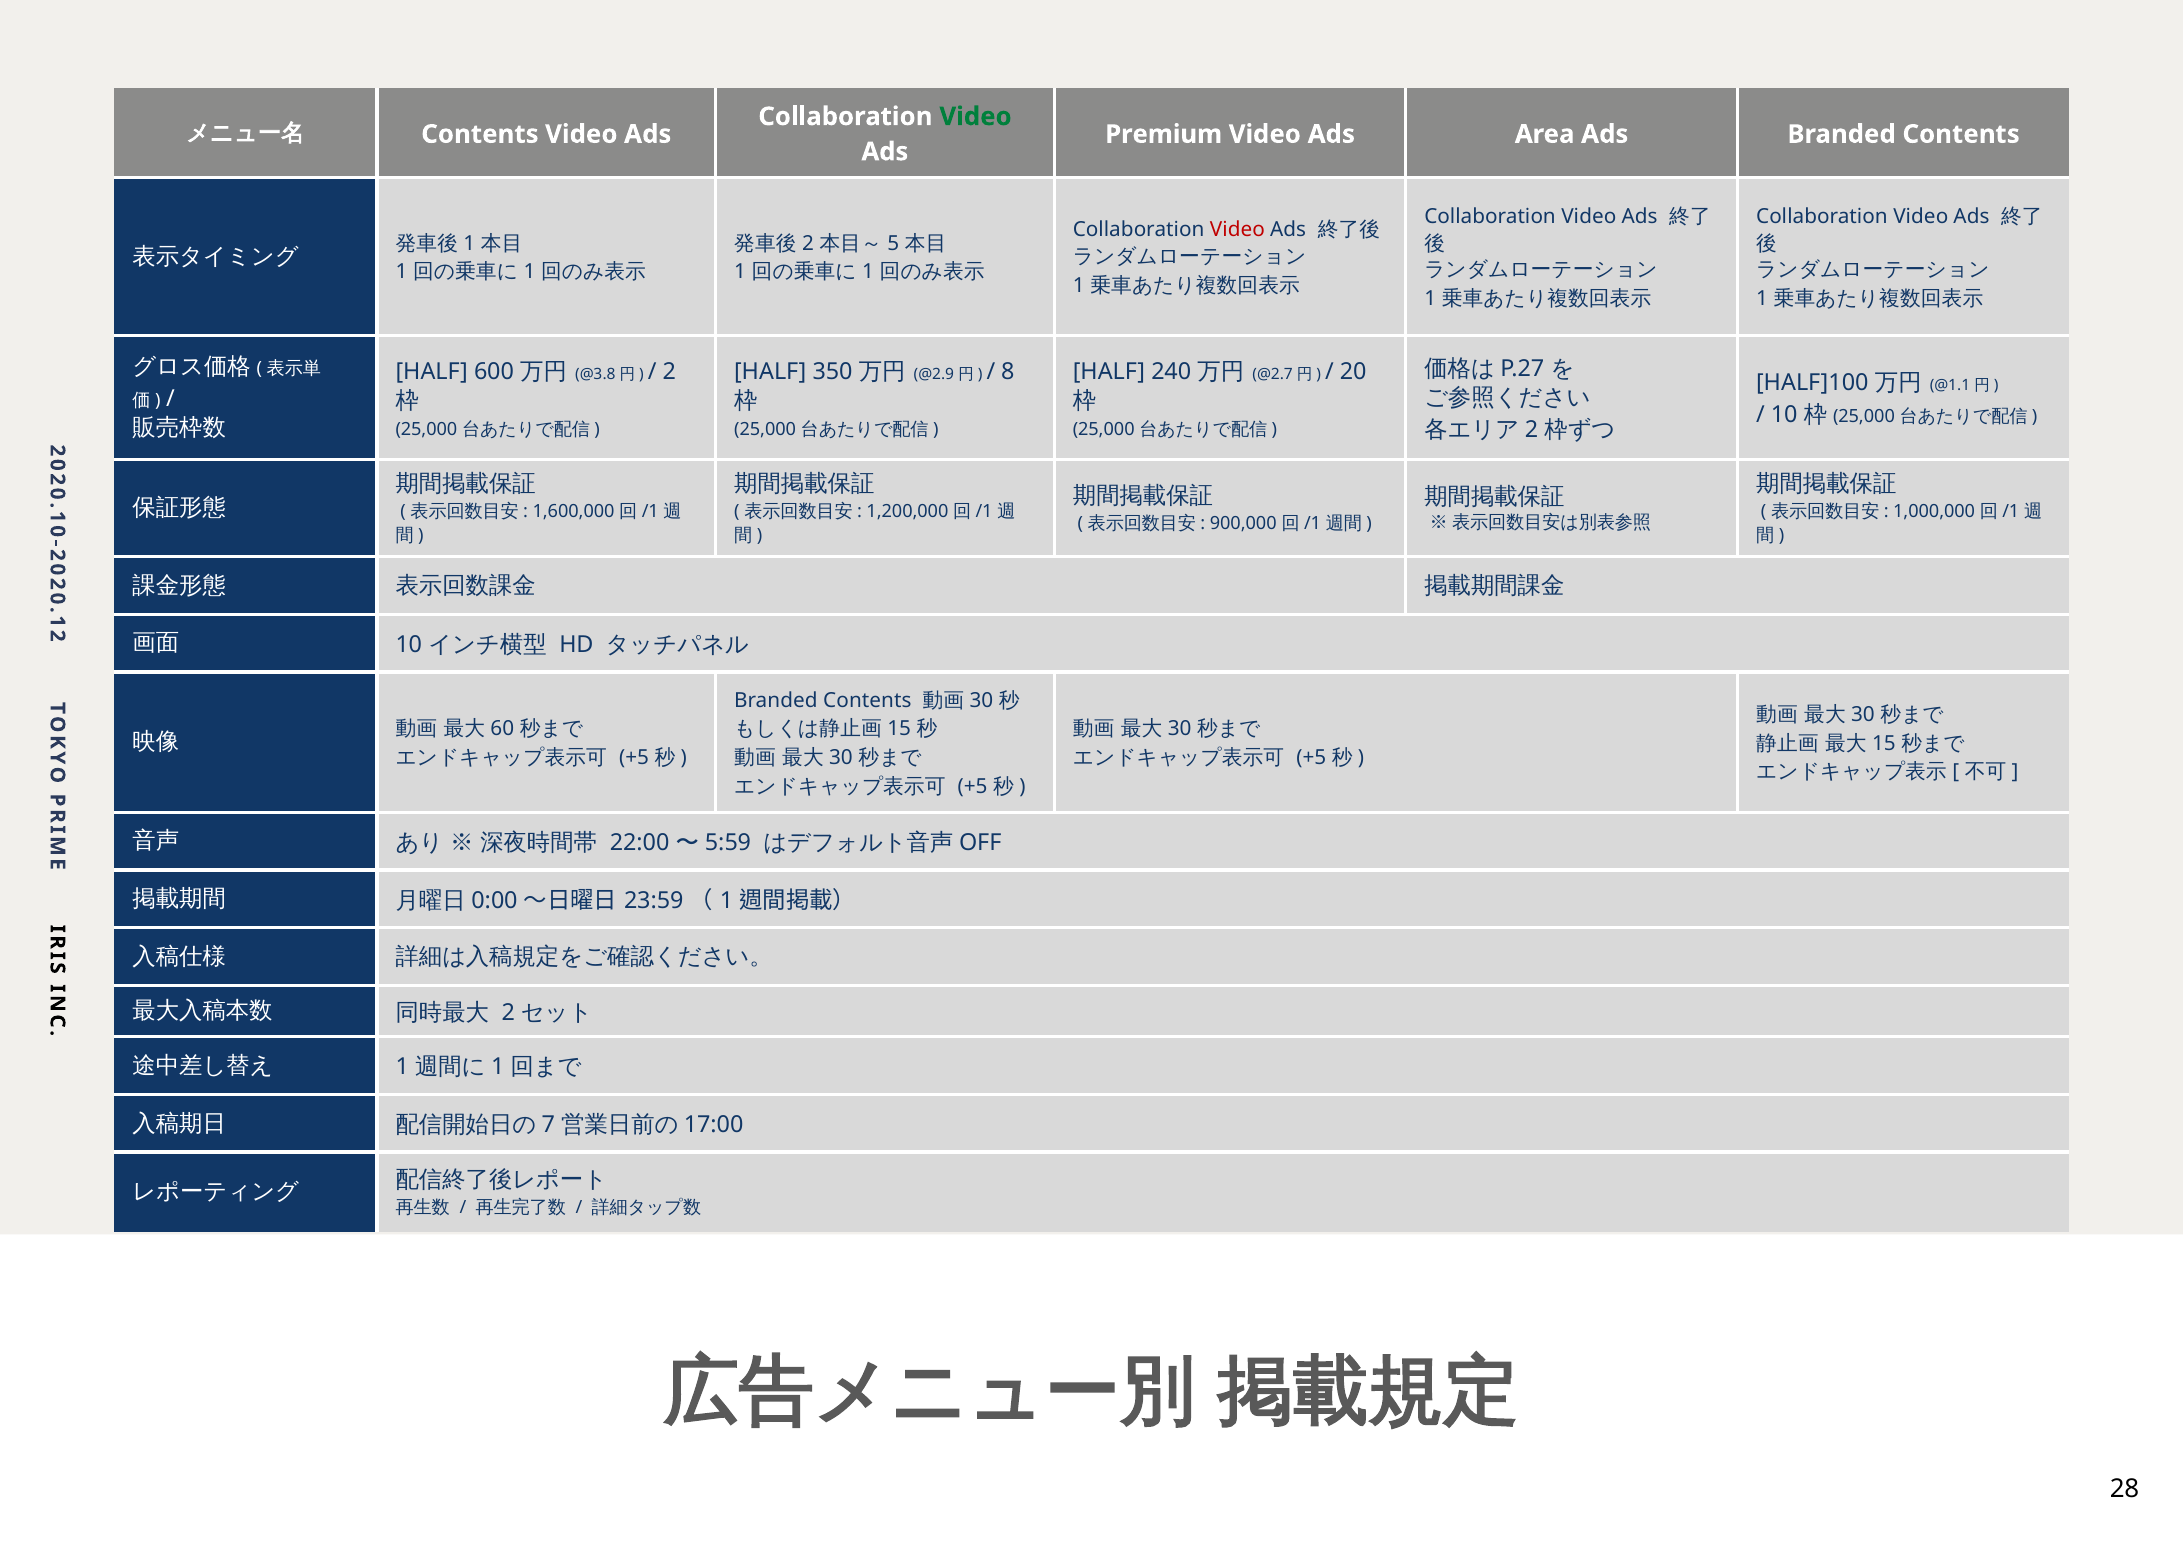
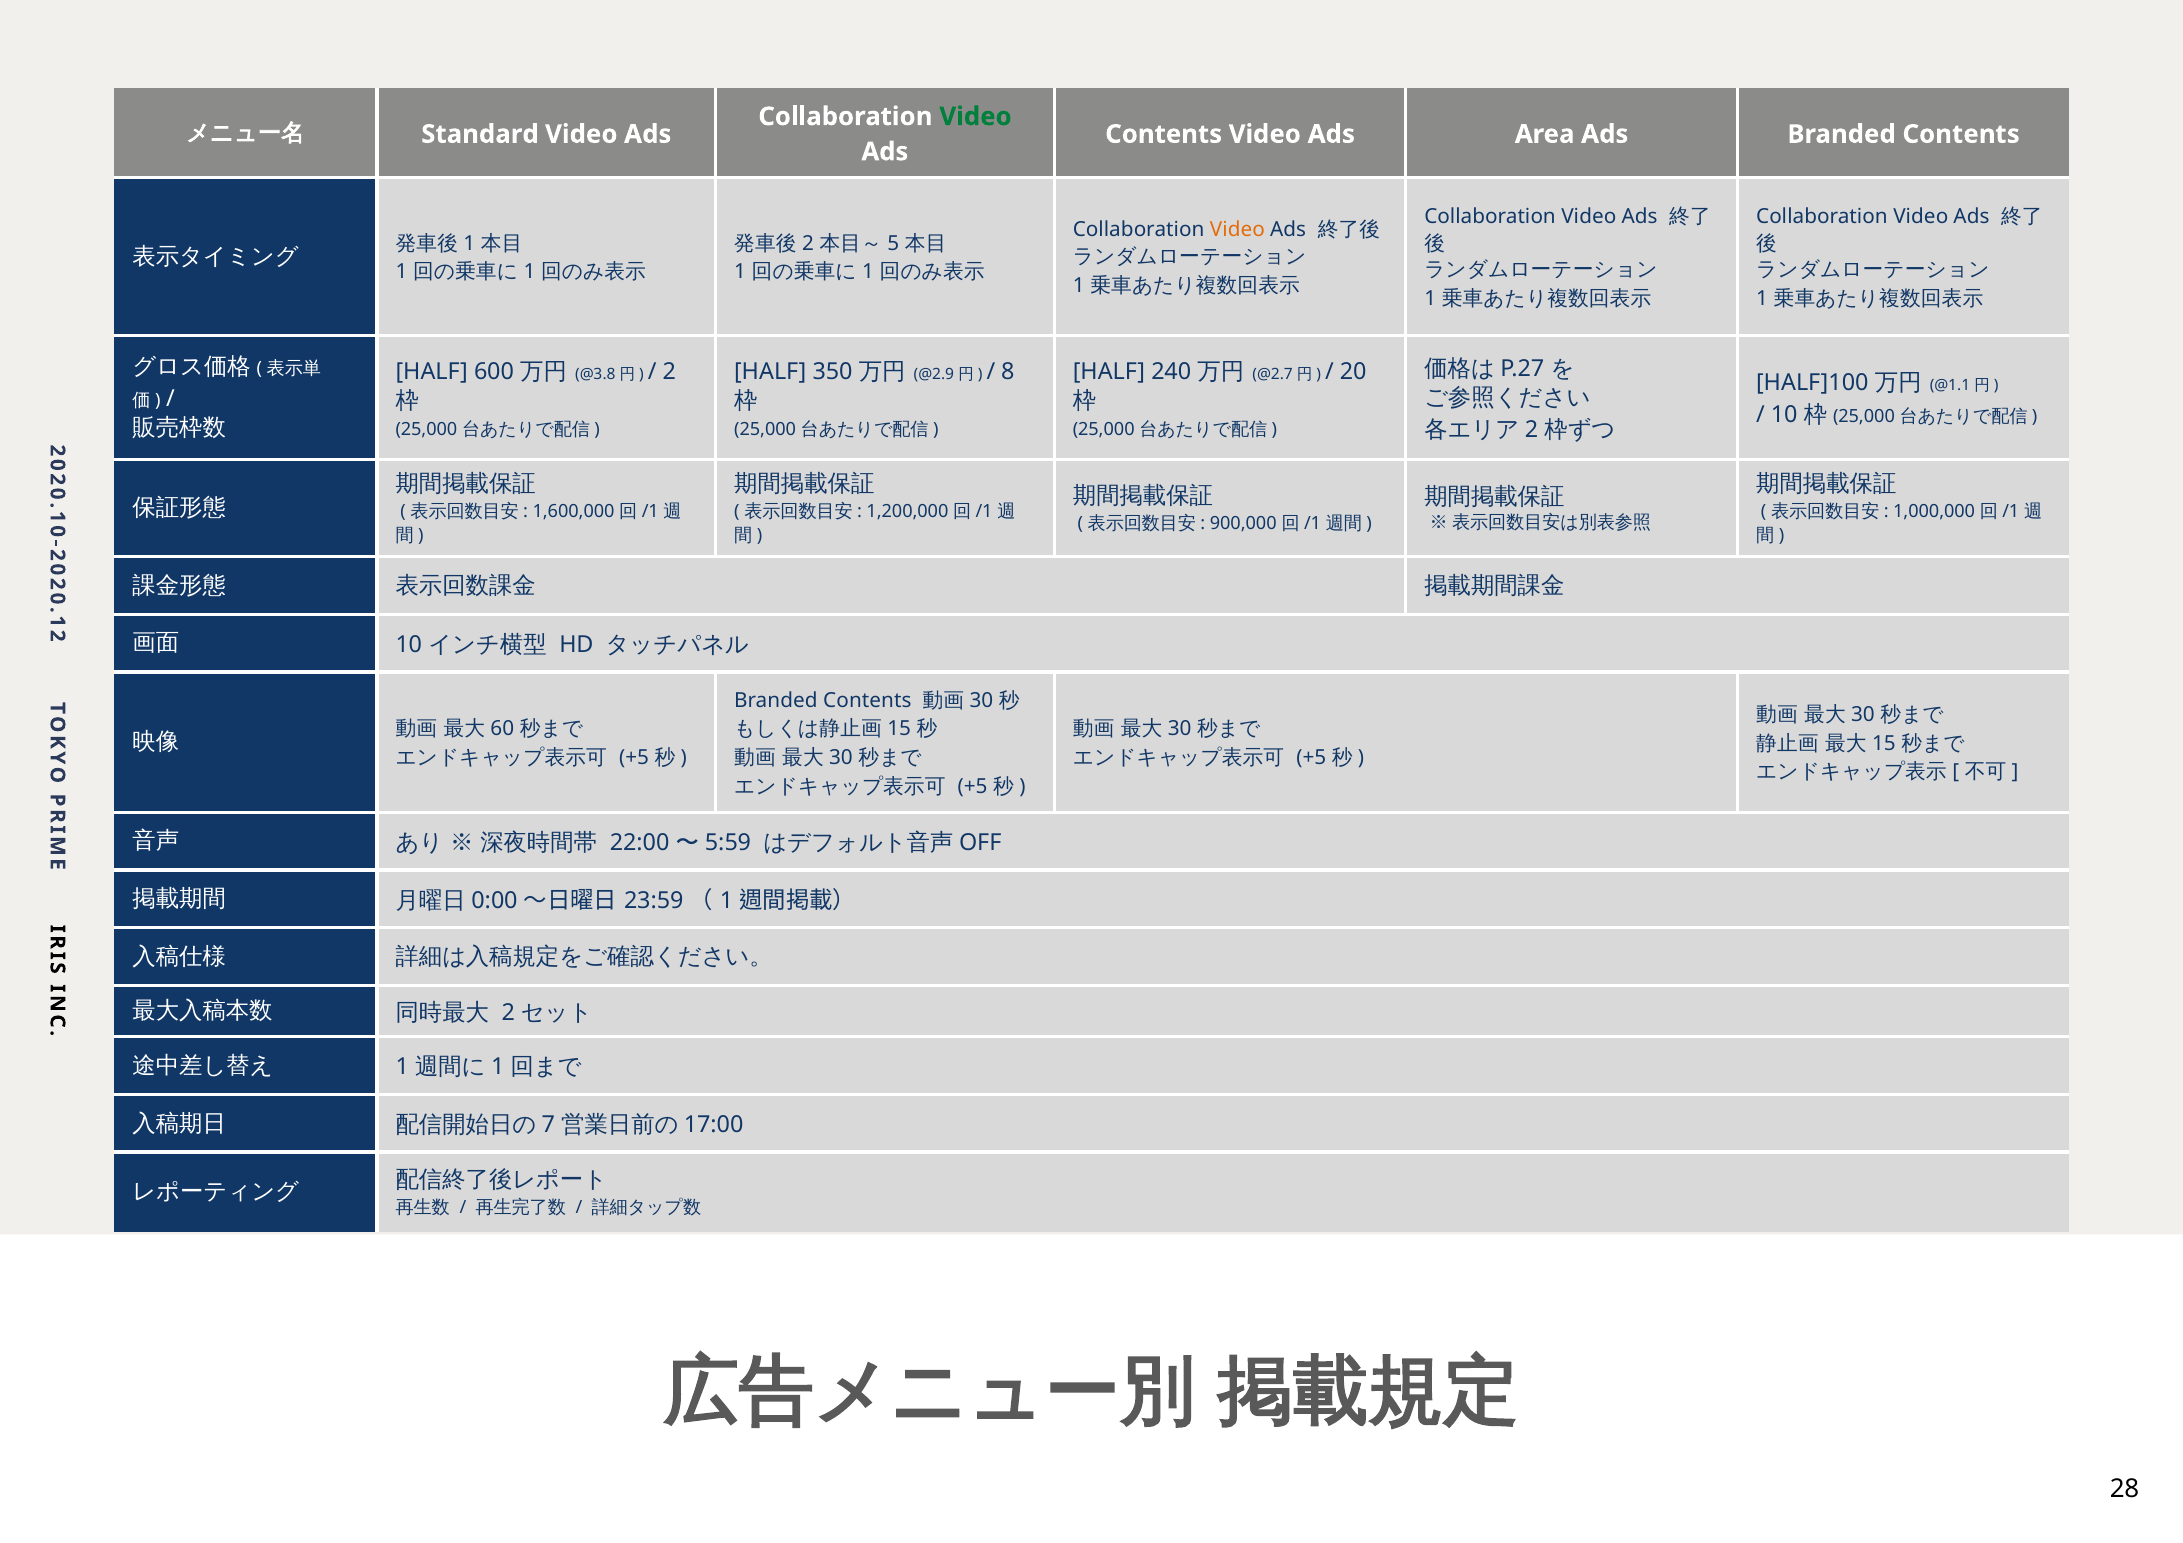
Contents at (480, 134): Contents -> Standard
Premium at (1164, 134): Premium -> Contents
Video at (1237, 230) colour: red -> orange
